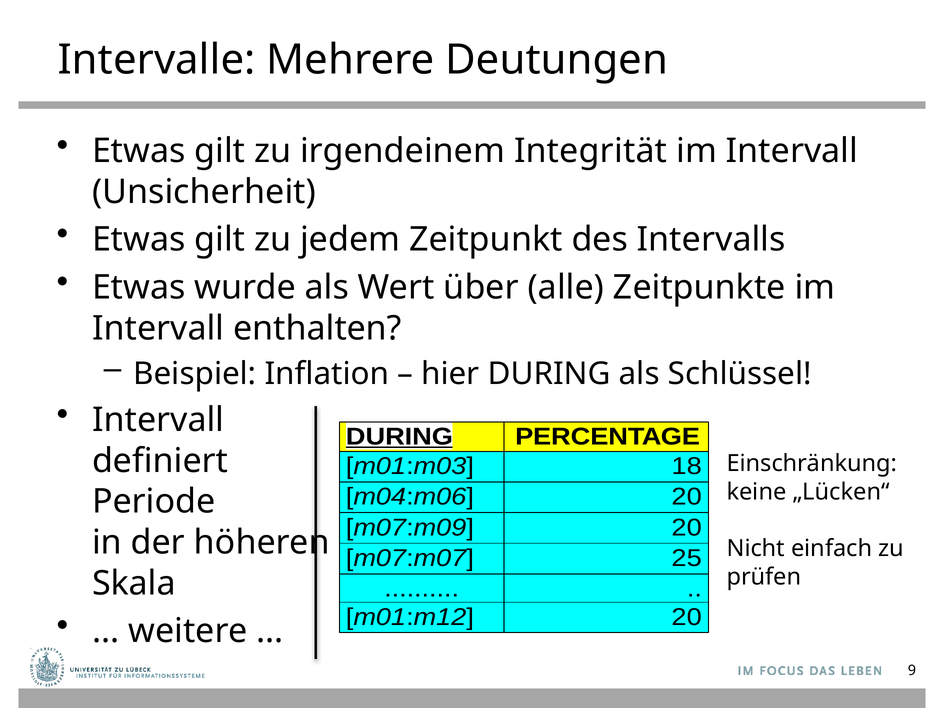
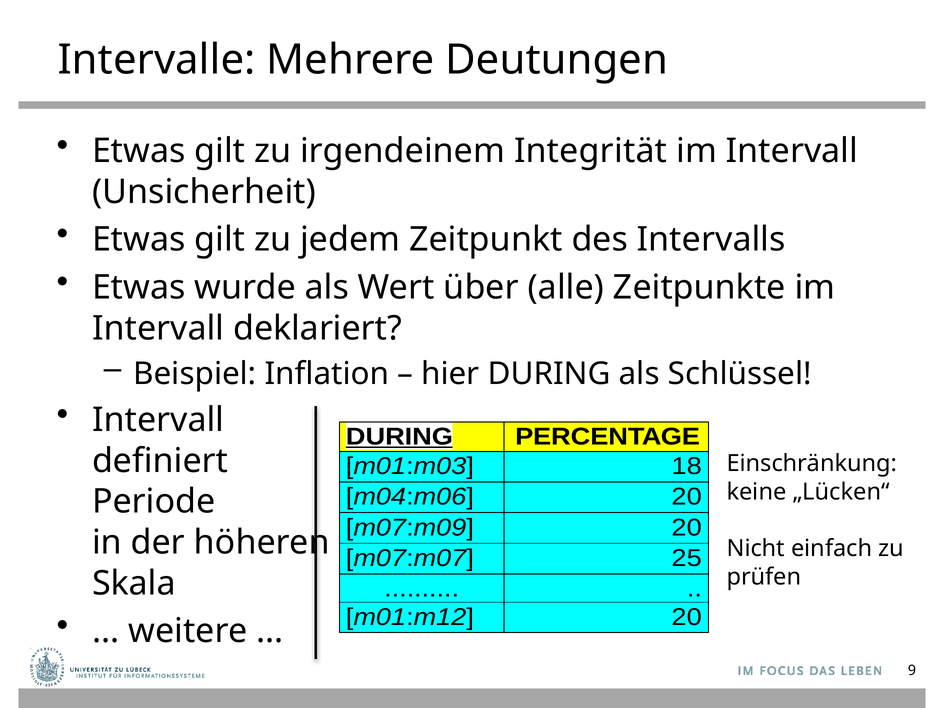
enthalten: enthalten -> deklariert
